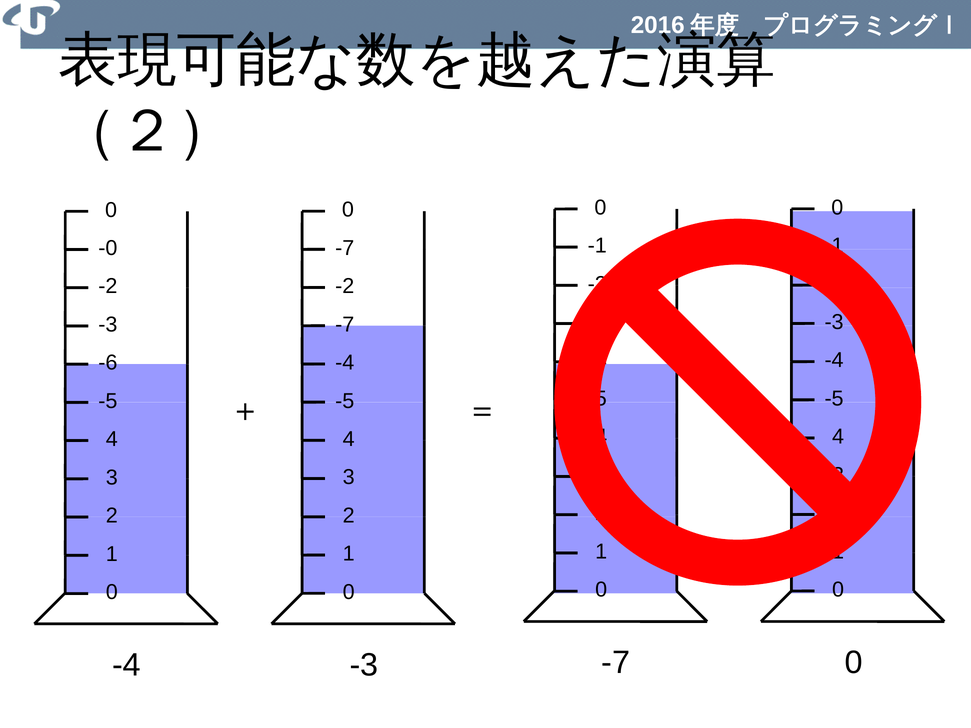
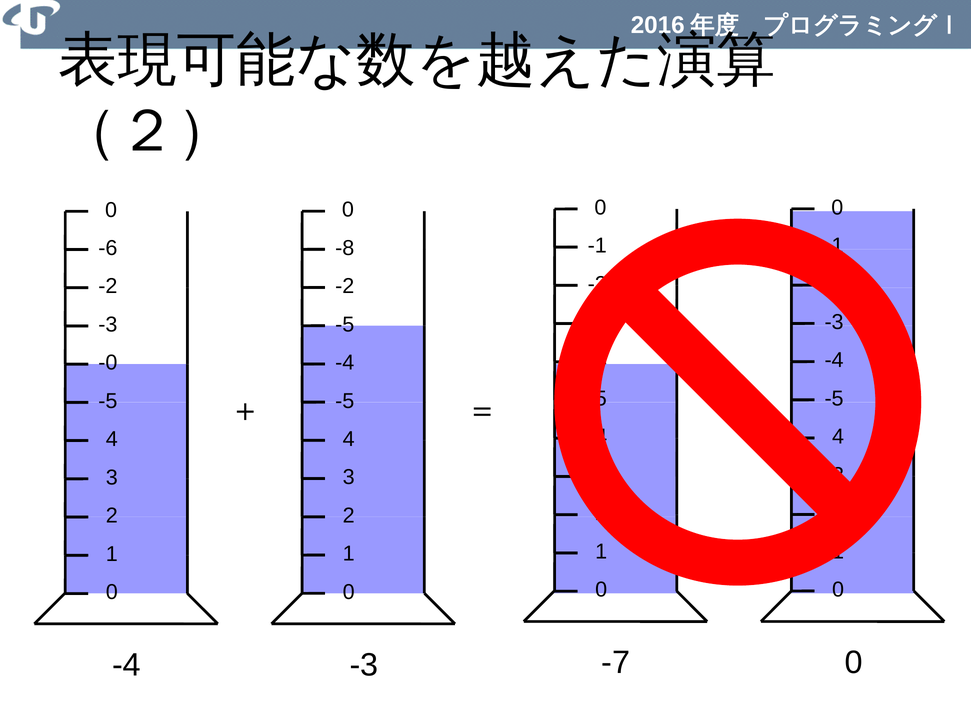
-7 at (345, 248): -7 -> -8
-0: -0 -> -6
-7 at (345, 325): -7 -> -5
-6: -6 -> -0
